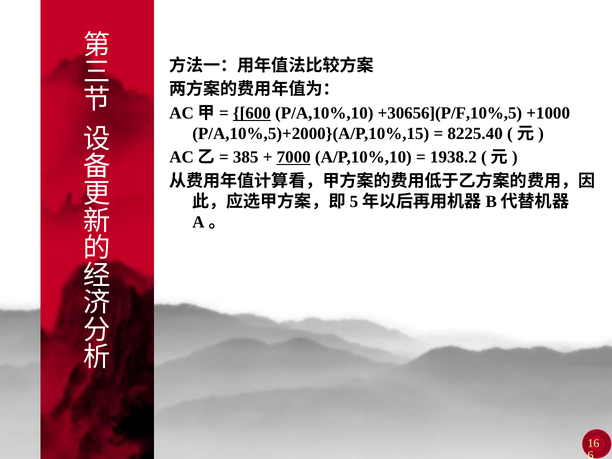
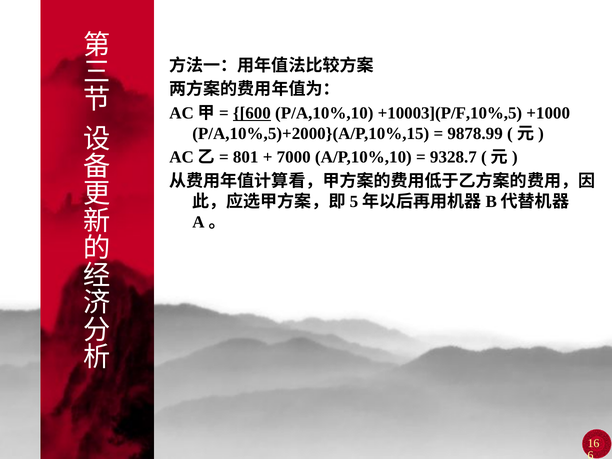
+30656](P/F,10%,5: +30656](P/F,10%,5 -> +10003](P/F,10%,5
8225.40: 8225.40 -> 9878.99
385: 385 -> 801
7000 underline: present -> none
1938.2: 1938.2 -> 9328.7
